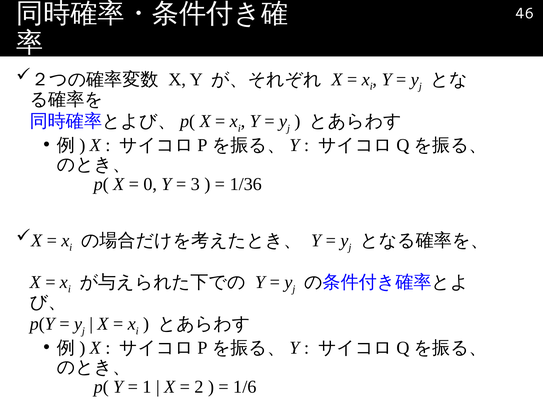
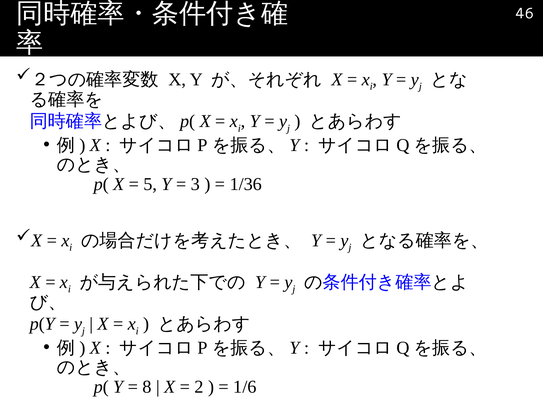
0: 0 -> 5
1: 1 -> 8
